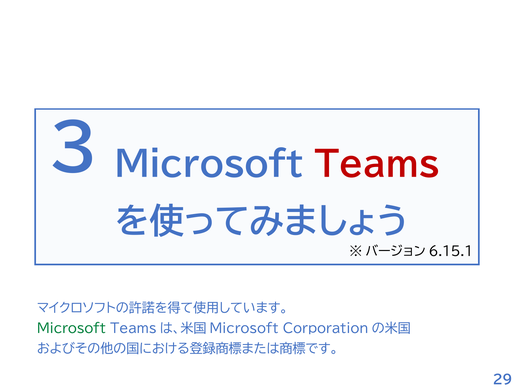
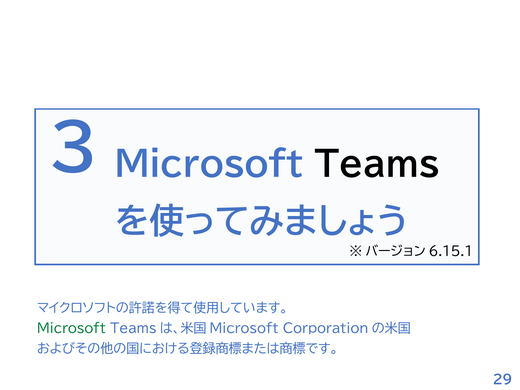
Teams colour: red -> black
